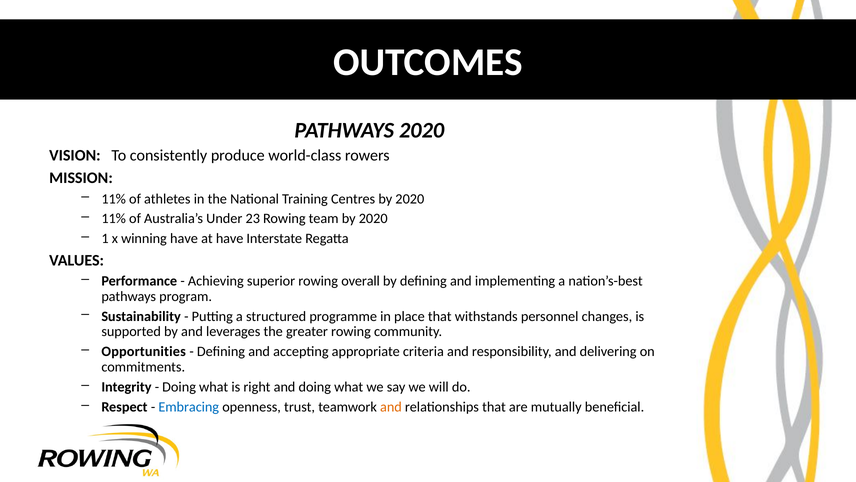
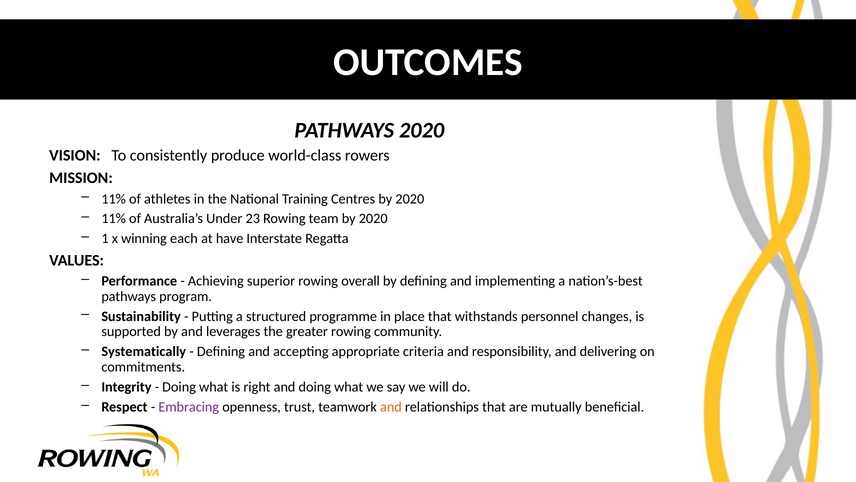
winning have: have -> each
Opportunities: Opportunities -> Systematically
Embracing colour: blue -> purple
